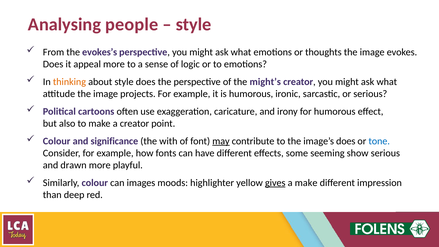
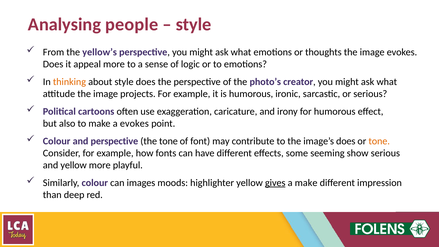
evokes’s: evokes’s -> yellow’s
might’s: might’s -> photo’s
a creator: creator -> evokes
and significance: significance -> perspective
the with: with -> tone
may underline: present -> none
tone at (379, 141) colour: blue -> orange
and drawn: drawn -> yellow
